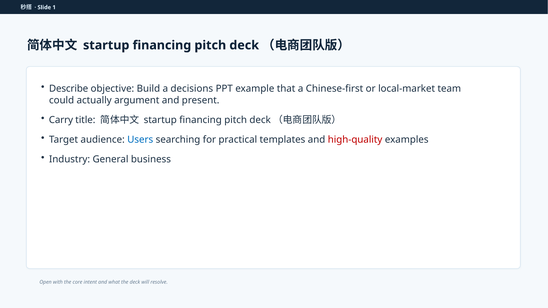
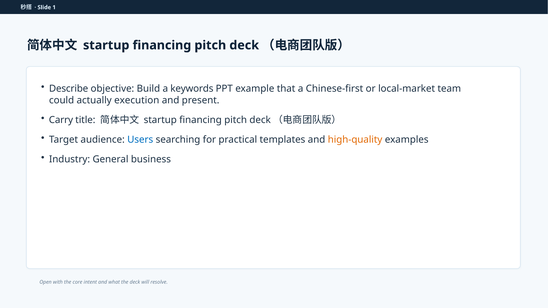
decisions: decisions -> keywords
argument: argument -> execution
high-quality colour: red -> orange
